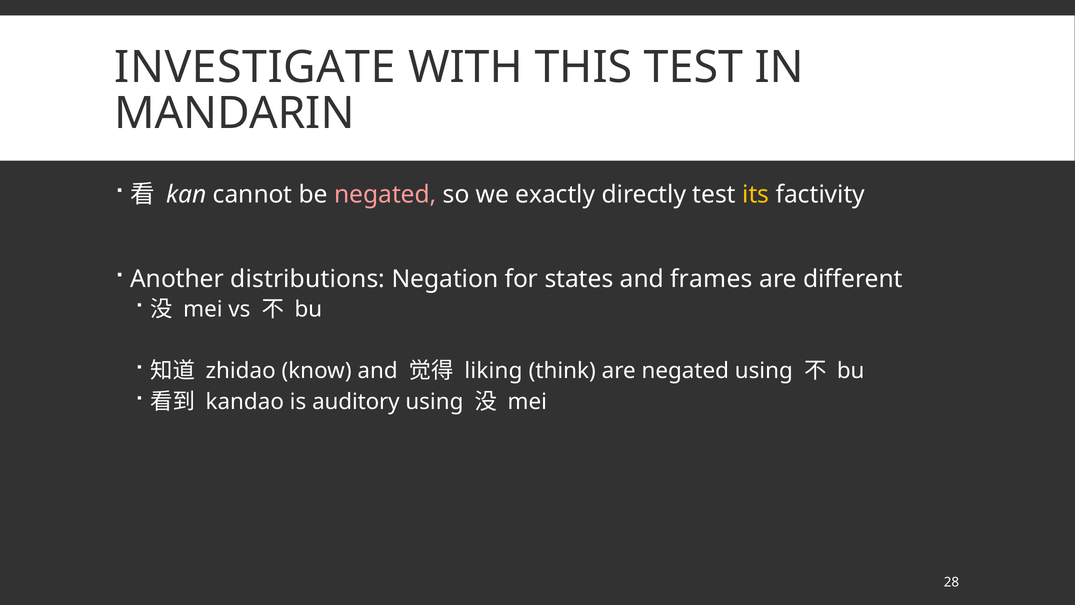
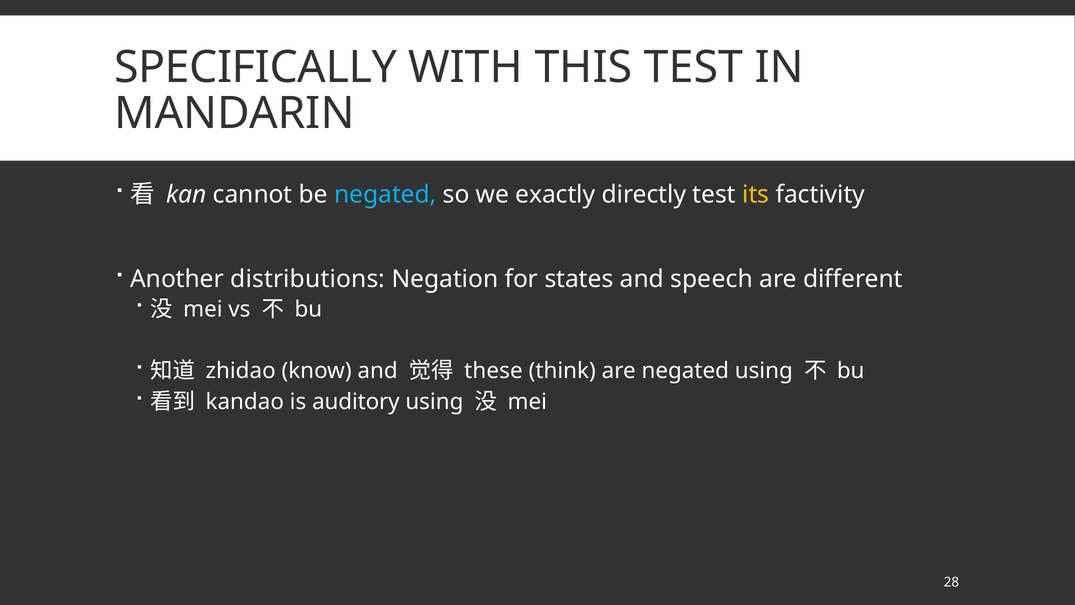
INVESTIGATE: INVESTIGATE -> SPECIFICALLY
negated at (385, 195) colour: pink -> light blue
frames: frames -> speech
liking: liking -> these
